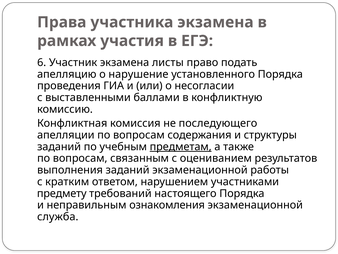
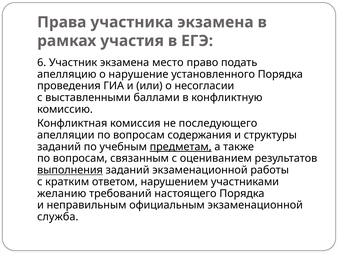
листы: листы -> место
выполнения underline: none -> present
предмету: предмету -> желанию
ознакомления: ознакомления -> официальным
